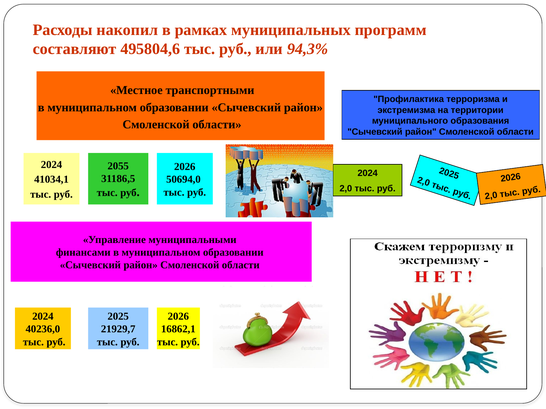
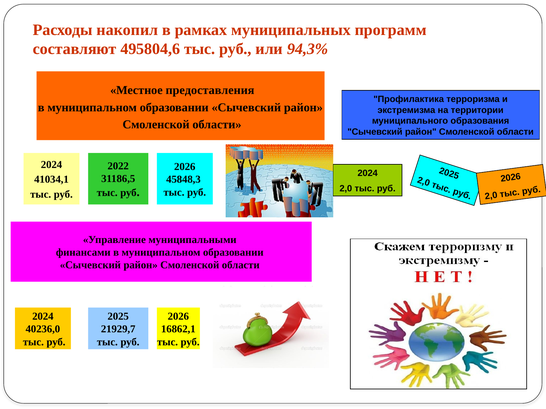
транспортными: транспортными -> предоставления
2055: 2055 -> 2022
50694,0: 50694,0 -> 45848,3
